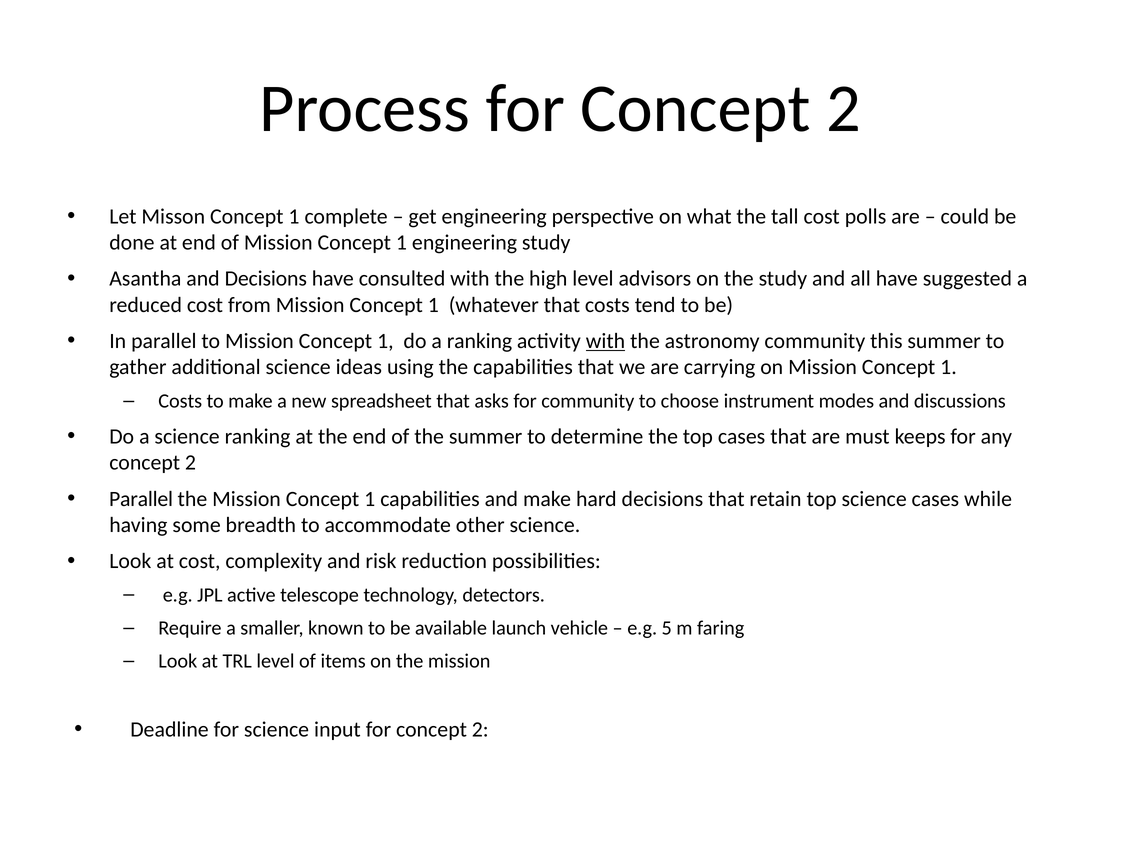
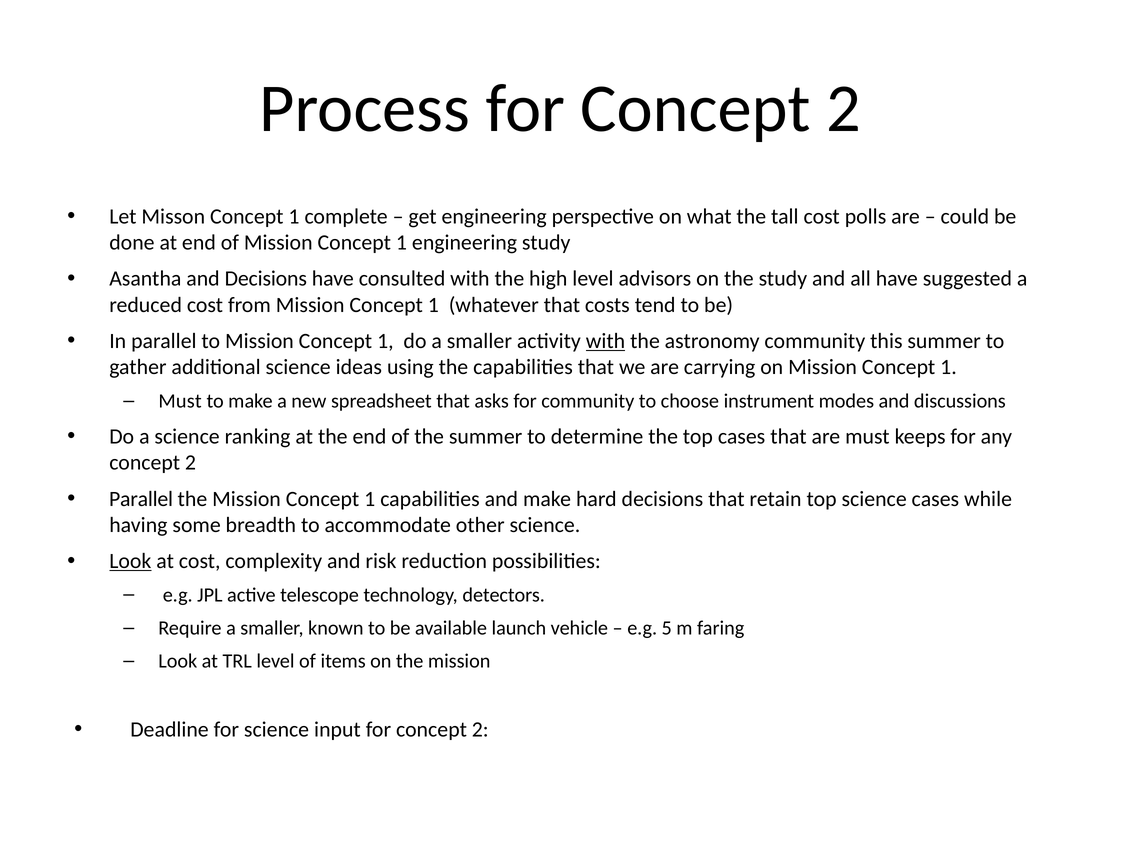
do a ranking: ranking -> smaller
Costs at (180, 401): Costs -> Must
Look at (130, 561) underline: none -> present
